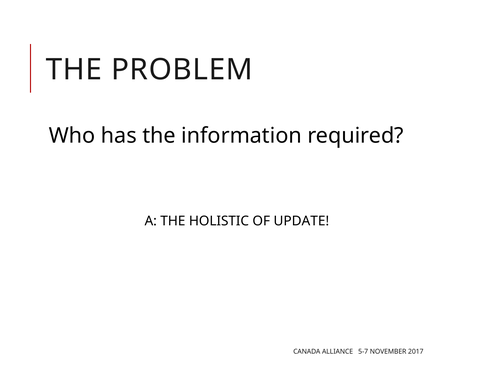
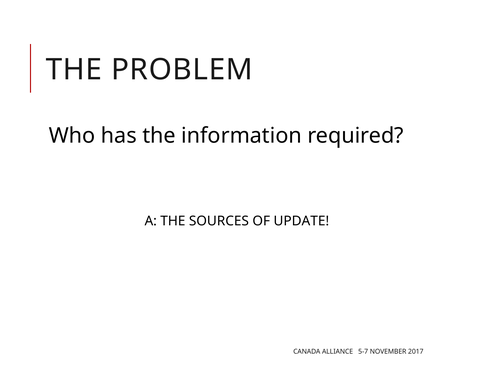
HOLISTIC: HOLISTIC -> SOURCES
